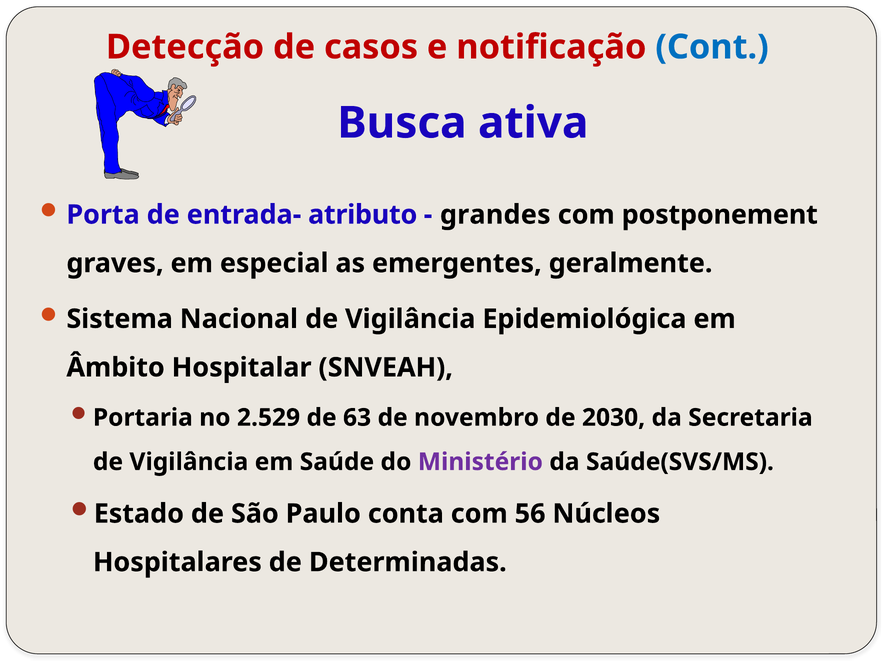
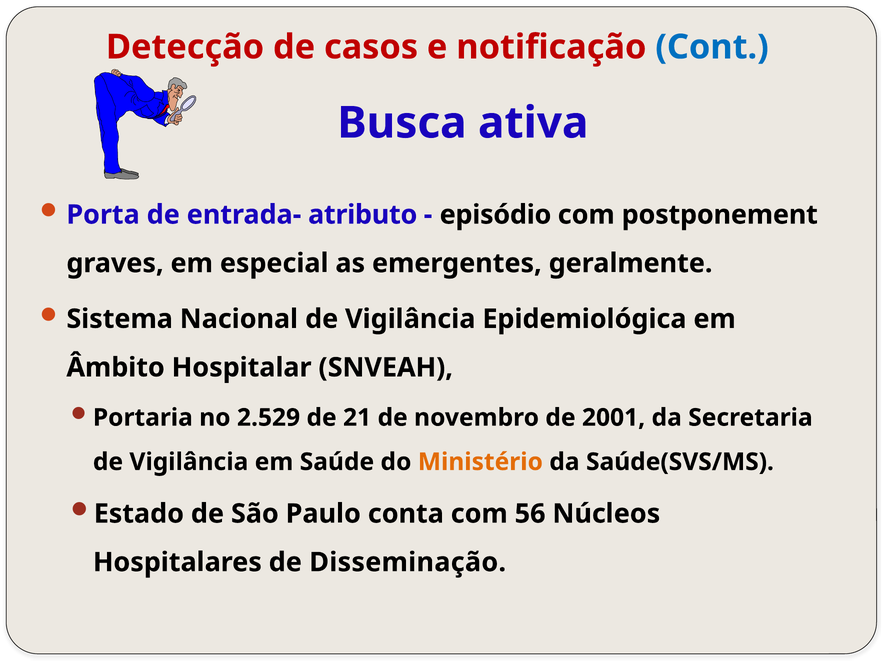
grandes: grandes -> episódio
63: 63 -> 21
2030: 2030 -> 2001
Ministério colour: purple -> orange
Determinadas: Determinadas -> Disseminação
